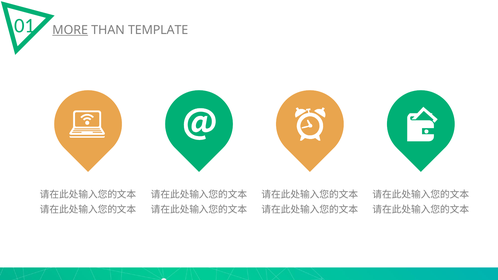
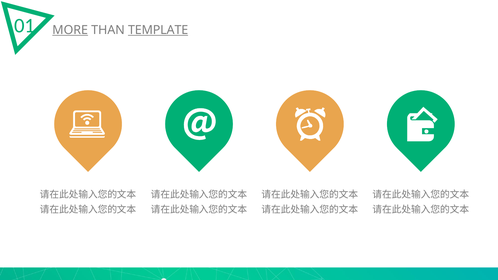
TEMPLATE underline: none -> present
